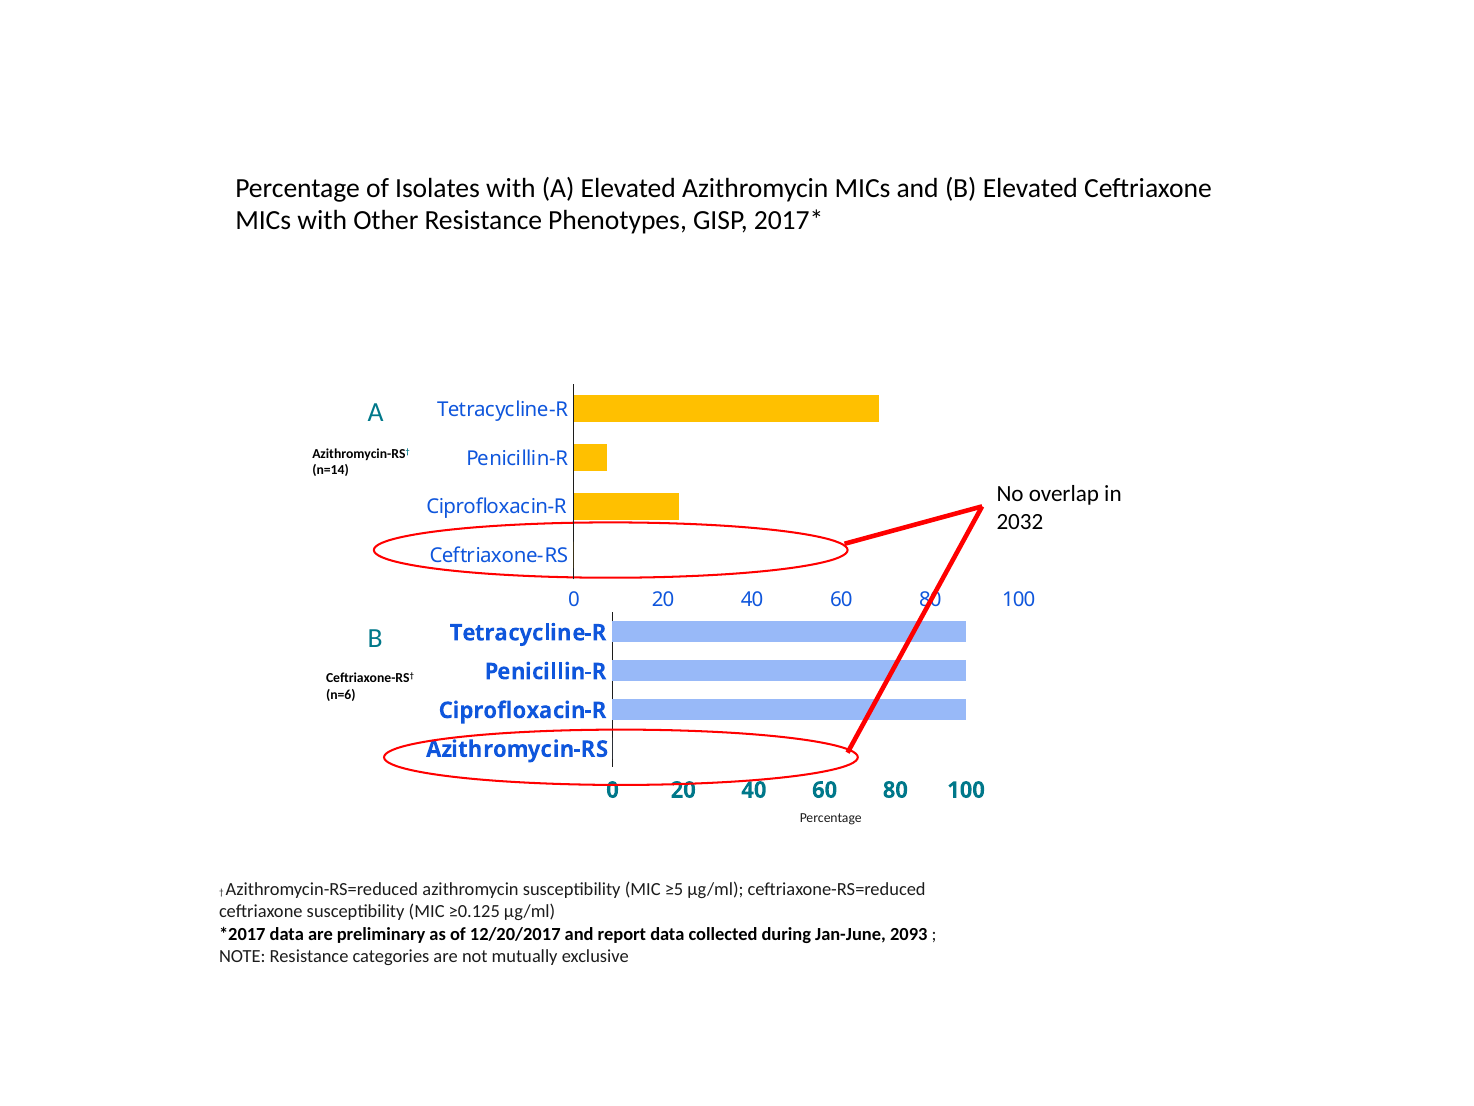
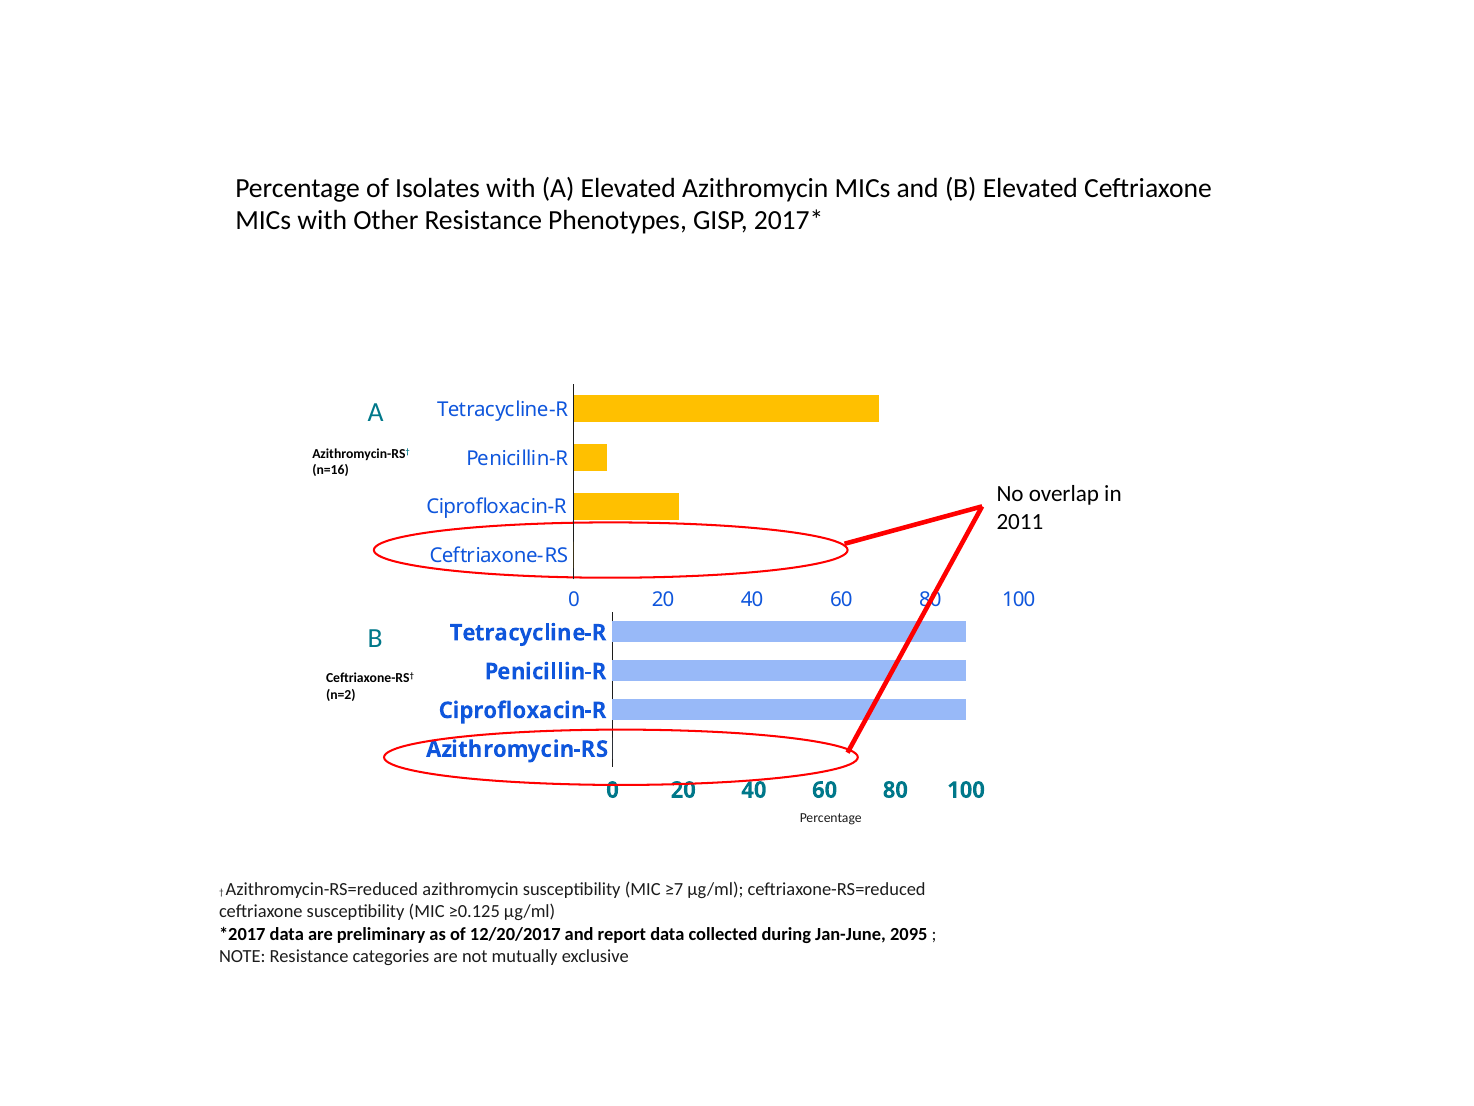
n=14: n=14 -> n=16
2032: 2032 -> 2011
n=6: n=6 -> n=2
≥5: ≥5 -> ≥7
2093: 2093 -> 2095
